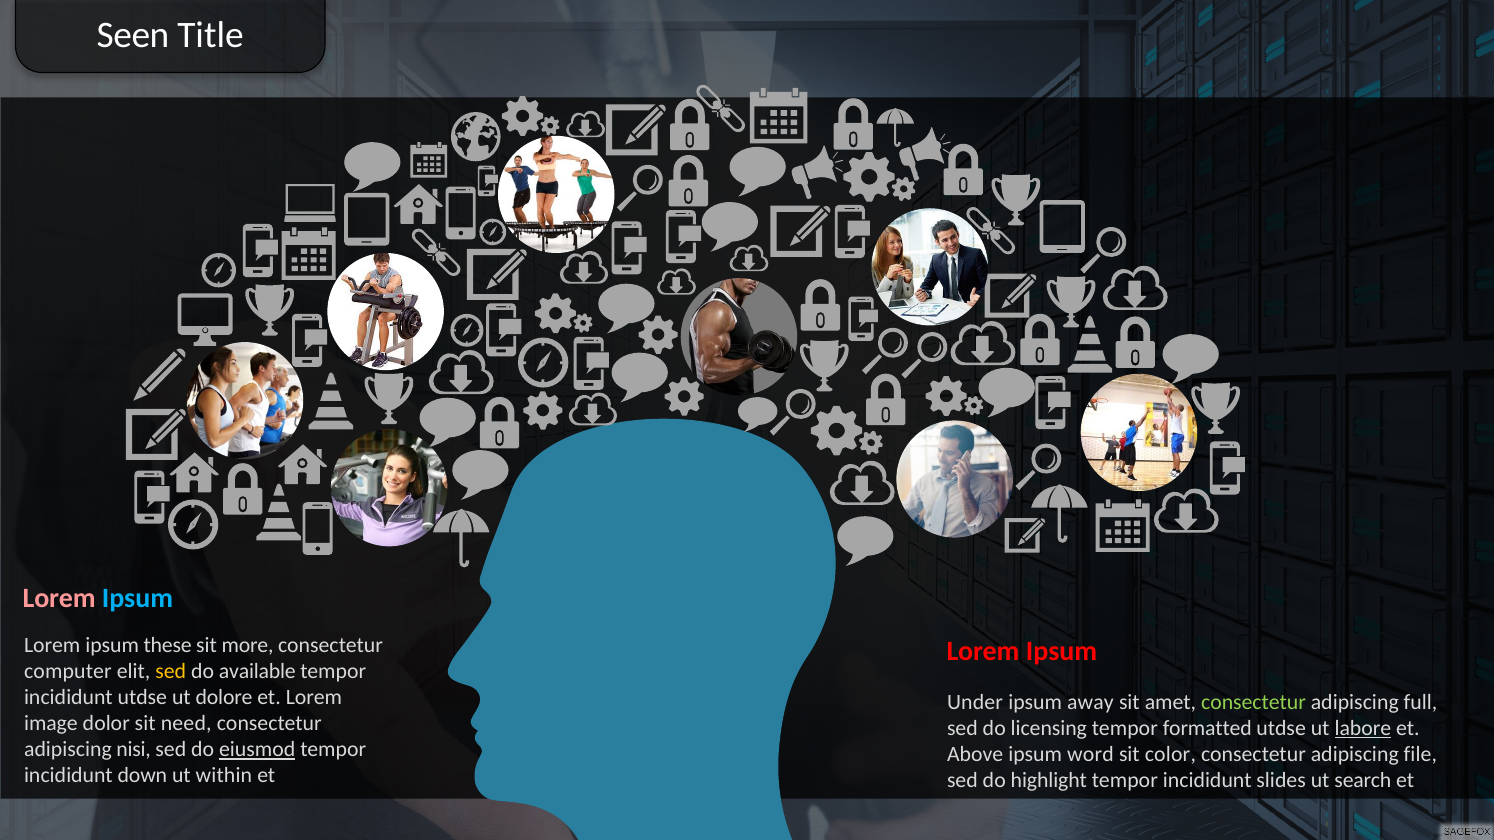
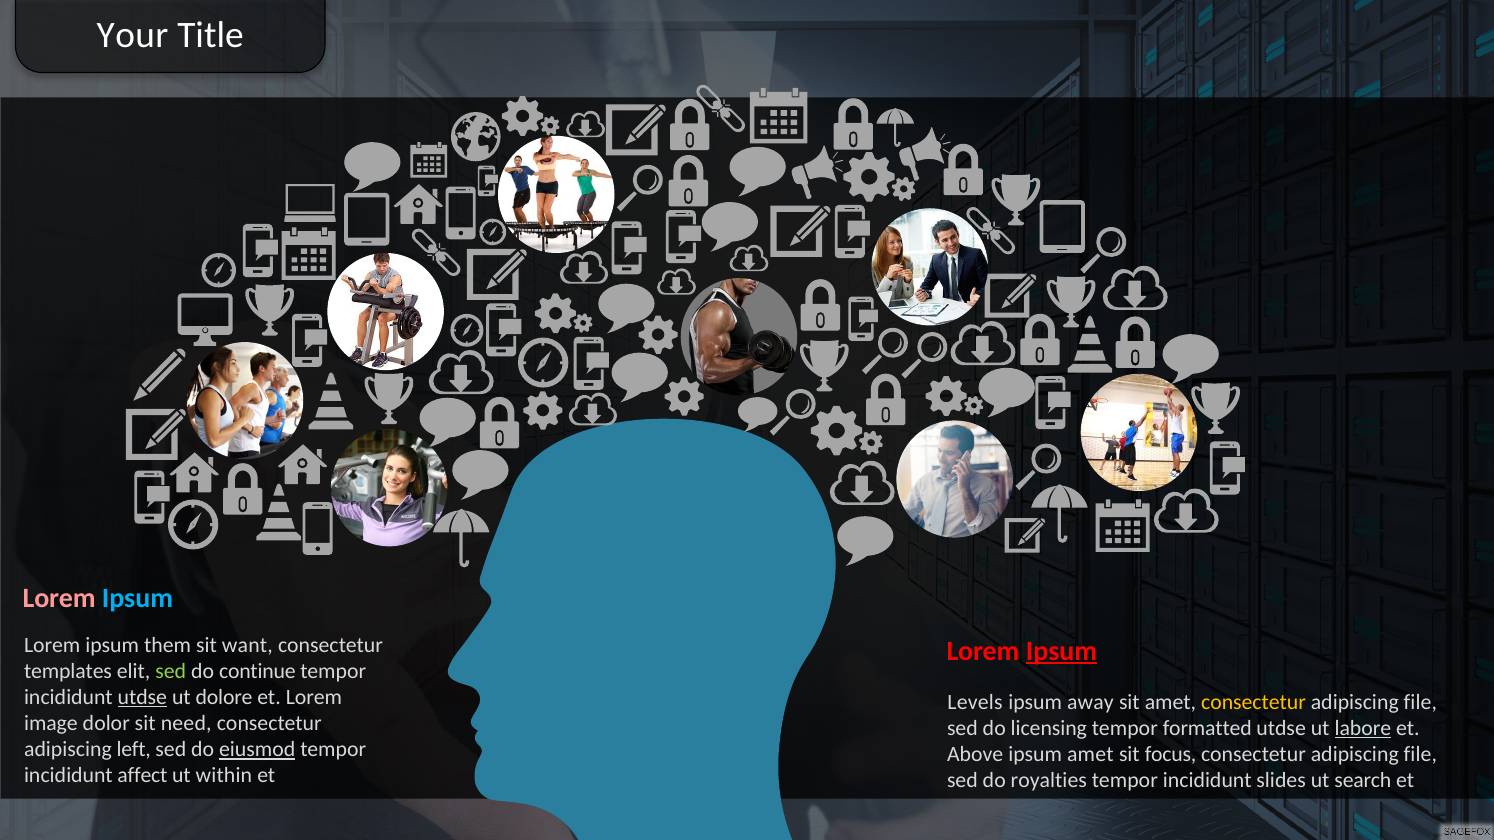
Seen: Seen -> Your
these: these -> them
more: more -> want
Ipsum at (1062, 651) underline: none -> present
computer: computer -> templates
sed at (171, 671) colour: yellow -> light green
available: available -> continue
utdse at (142, 698) underline: none -> present
Under: Under -> Levels
consectetur at (1254, 702) colour: light green -> yellow
full at (1420, 702): full -> file
nisi: nisi -> left
ipsum word: word -> amet
color: color -> focus
down: down -> affect
highlight: highlight -> royalties
